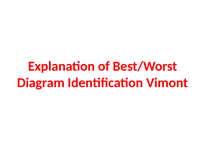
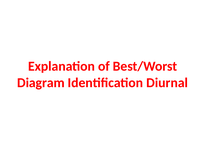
Vimont: Vimont -> Diurnal
